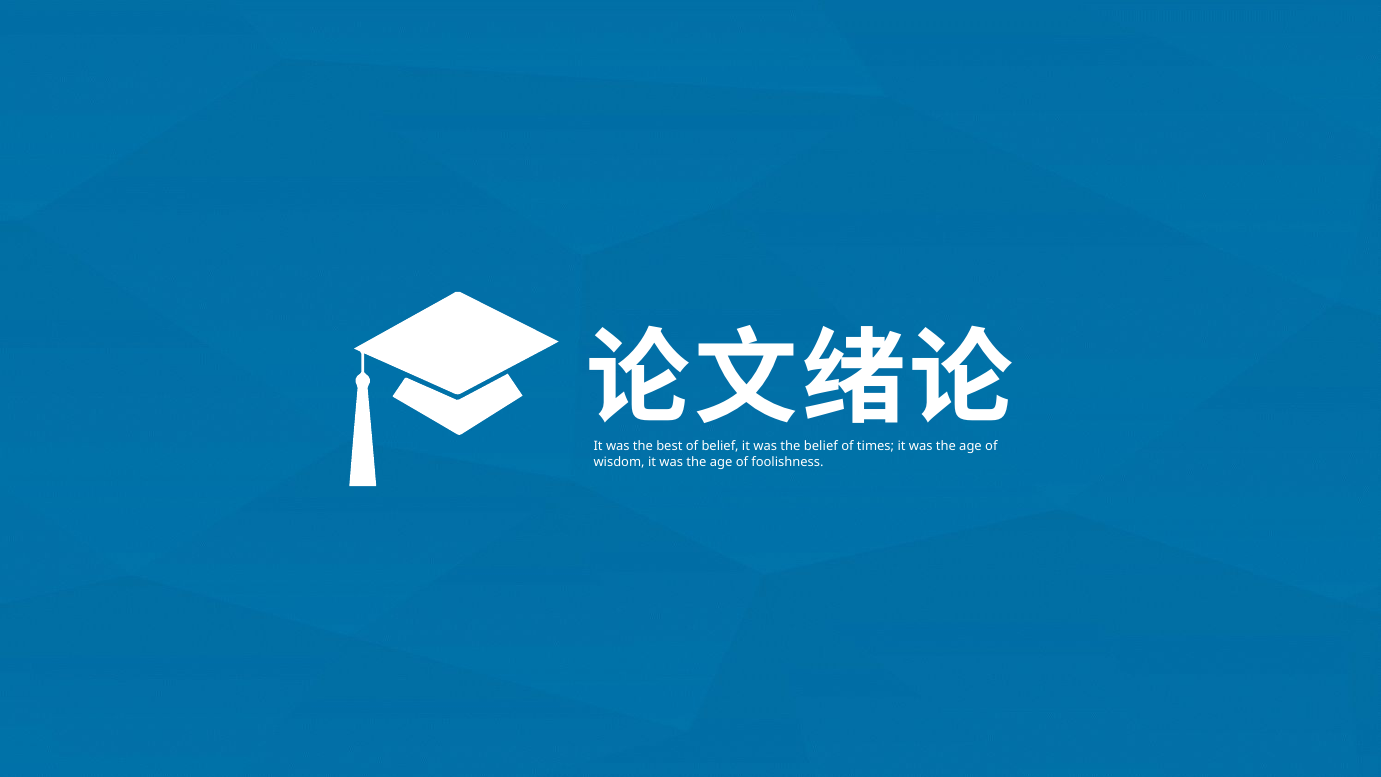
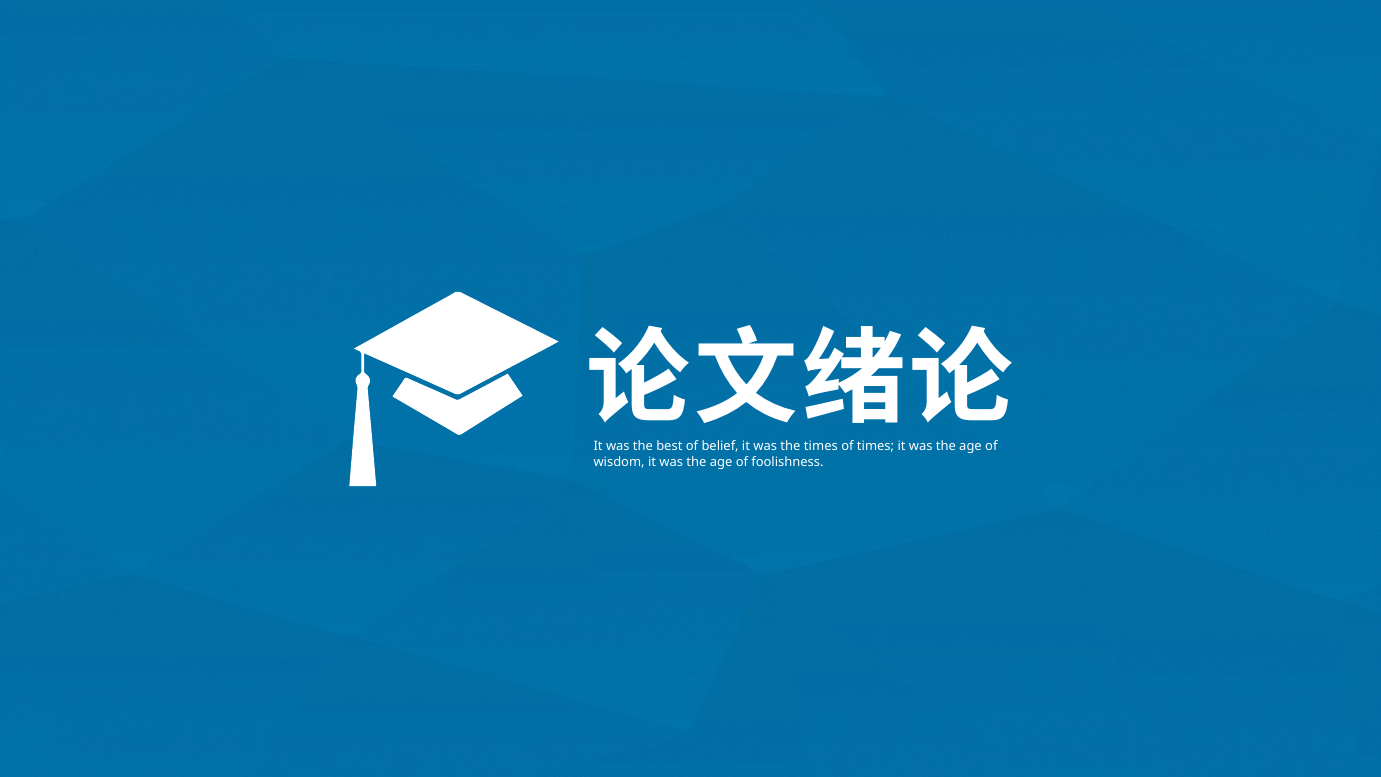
the belief: belief -> times
